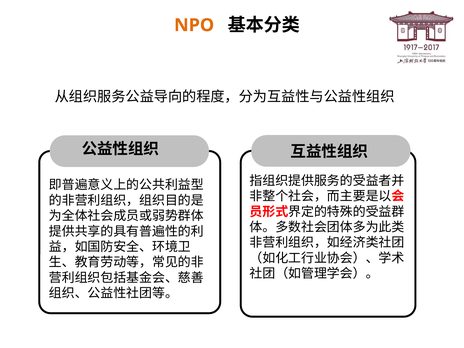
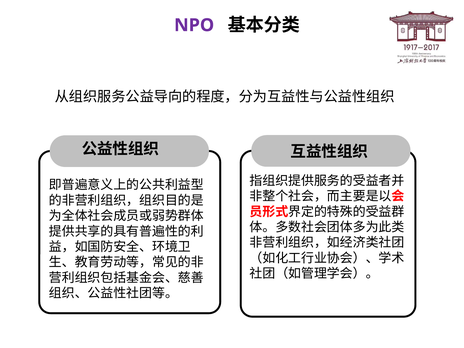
NPO colour: orange -> purple
